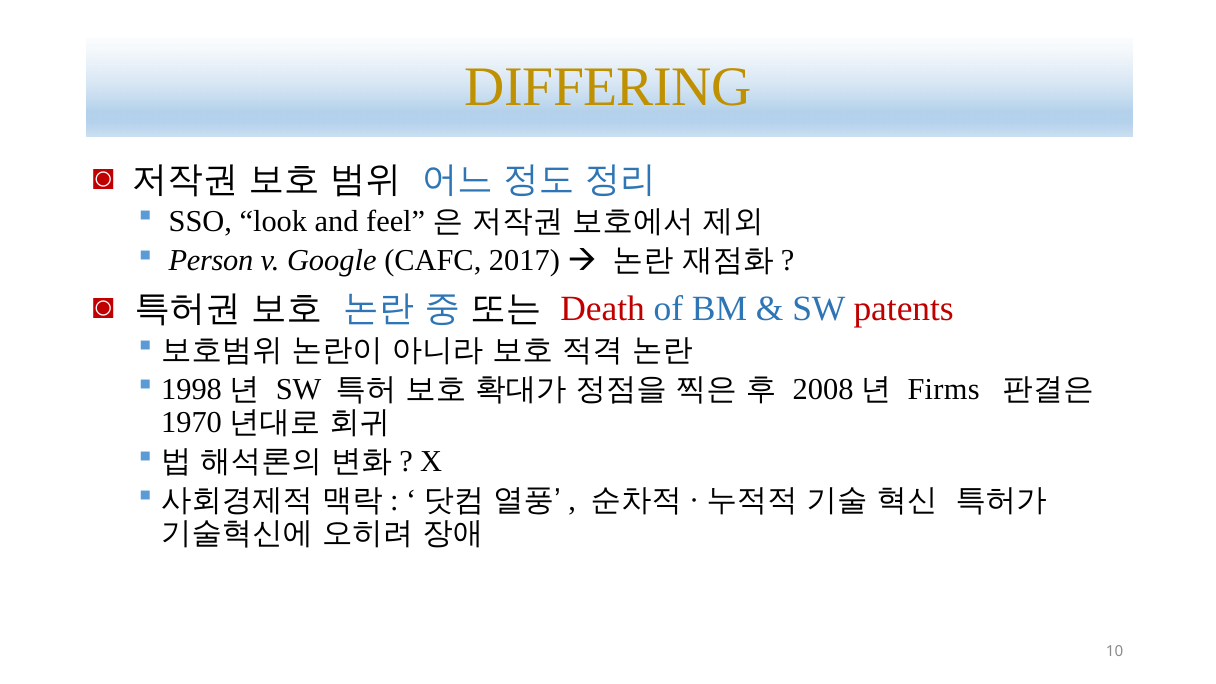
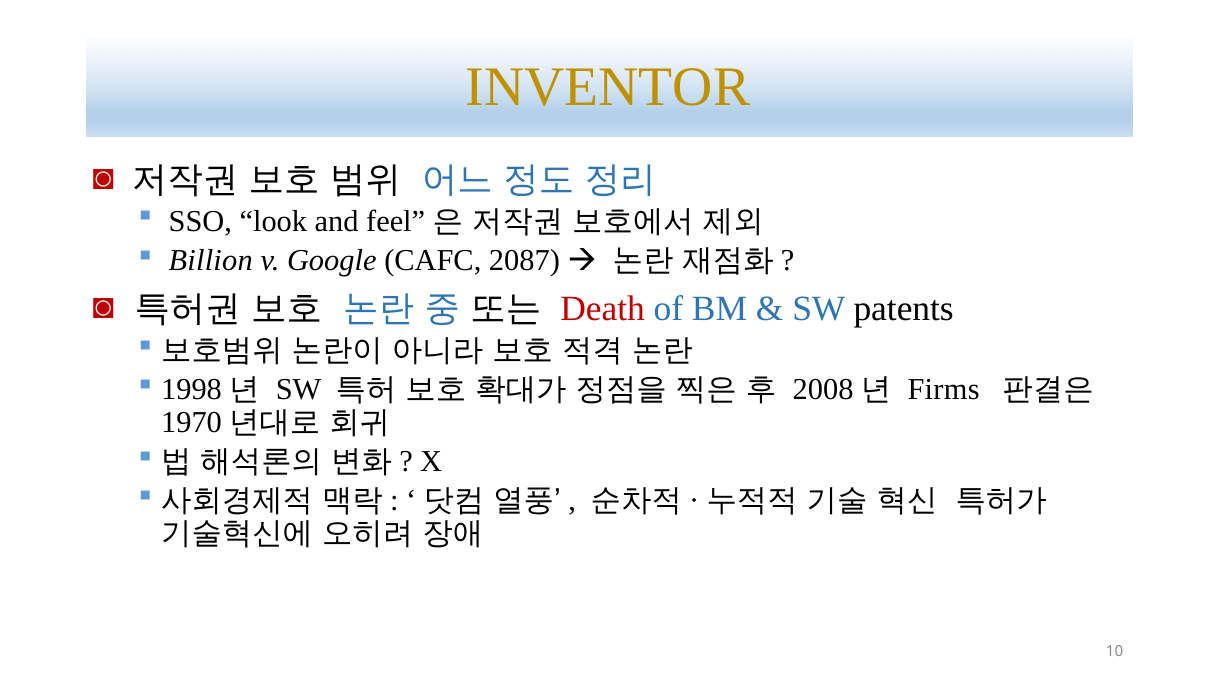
DIFFERING: DIFFERING -> INVENTOR
Person: Person -> Billion
2017: 2017 -> 2087
patents colour: red -> black
